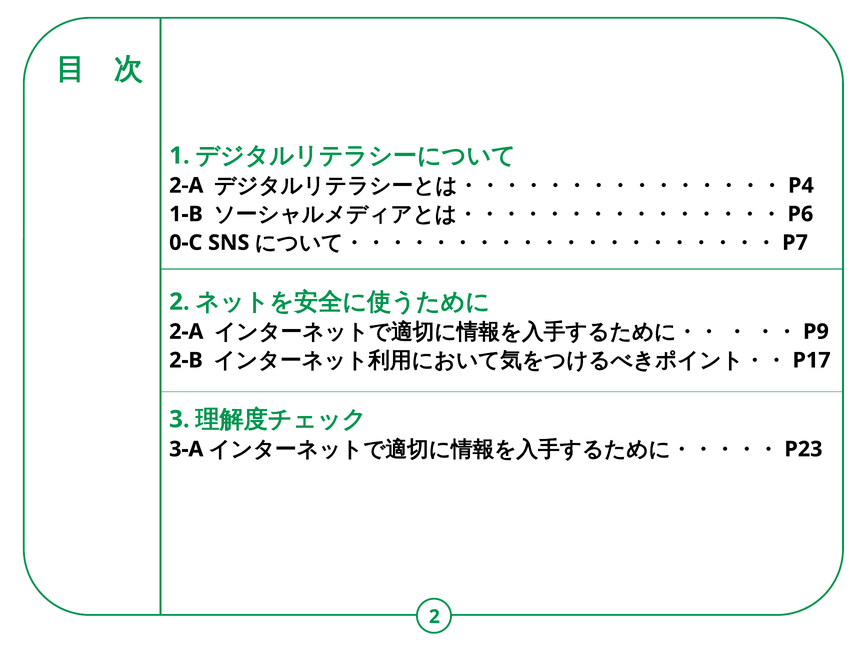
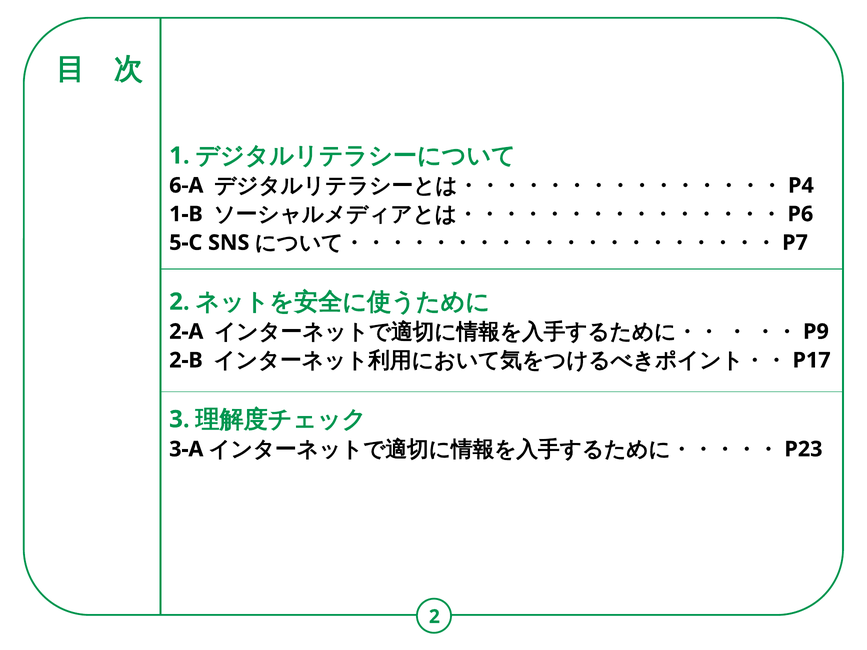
2-A at (186, 186): 2-A -> 6-A
0-C: 0-C -> 5-C
